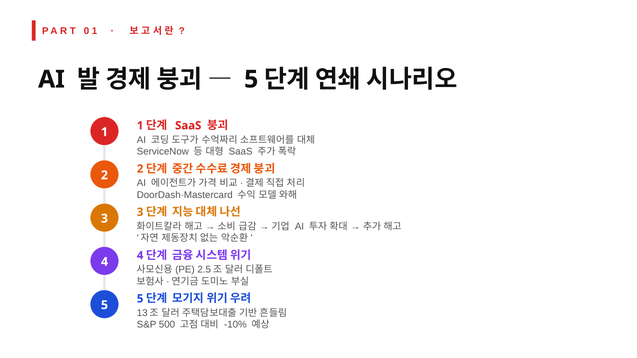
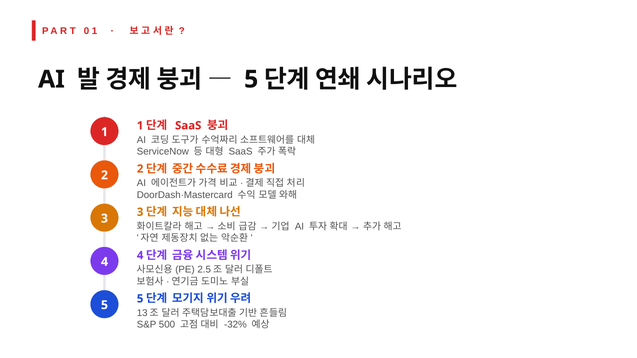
-10%: -10% -> -32%
